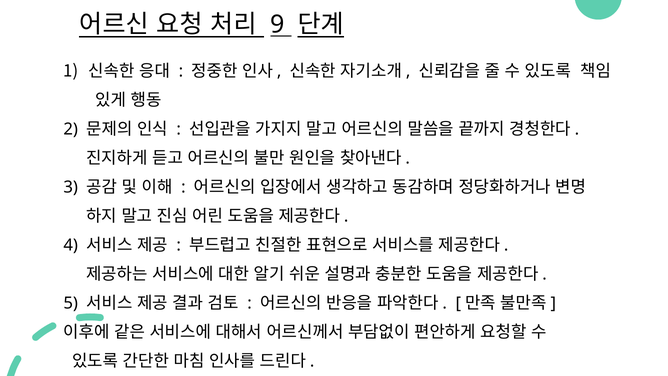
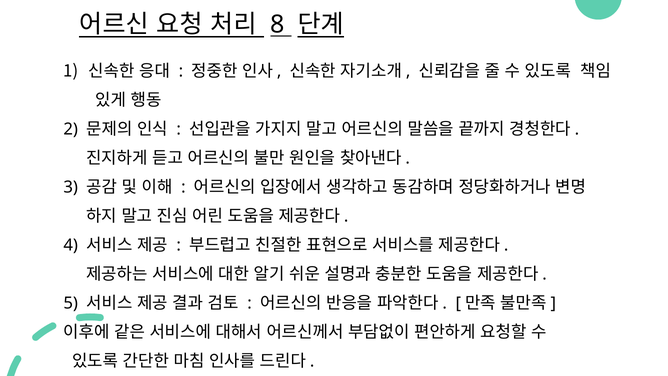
9: 9 -> 8
